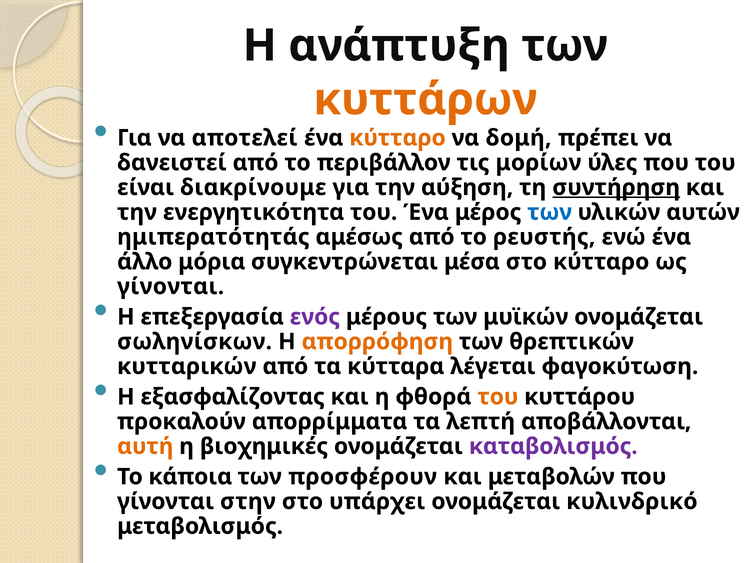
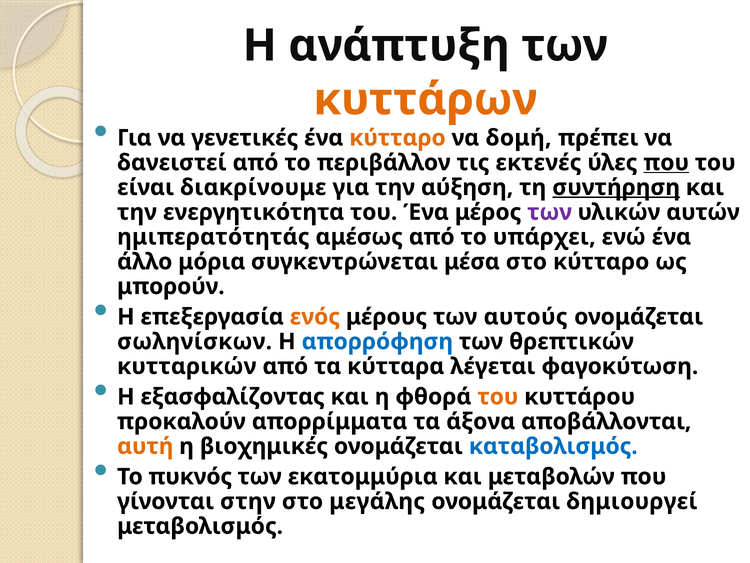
αποτελεί: αποτελεί -> γενετικές
μορίων: μορίων -> εκτενές
που at (666, 163) underline: none -> present
των at (550, 212) colour: blue -> purple
ρευστής: ρευστής -> υπάρχει
γίνονται at (171, 286): γίνονται -> μπορούν
ενός colour: purple -> orange
μυϊκών: μυϊκών -> αυτούς
απορρόφηση colour: orange -> blue
λεπτή: λεπτή -> άξονα
καταβολισμός colour: purple -> blue
κάποια: κάποια -> πυκνός
προσφέρουν: προσφέρουν -> εκατομμύρια
υπάρχει: υπάρχει -> μεγάλης
κυλινδρικό: κυλινδρικό -> δημιουργεί
